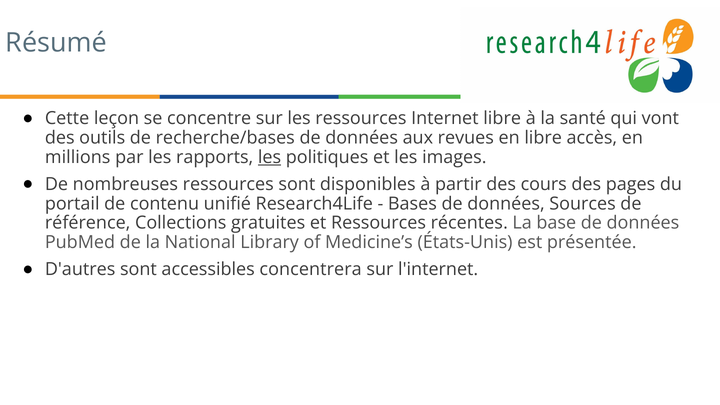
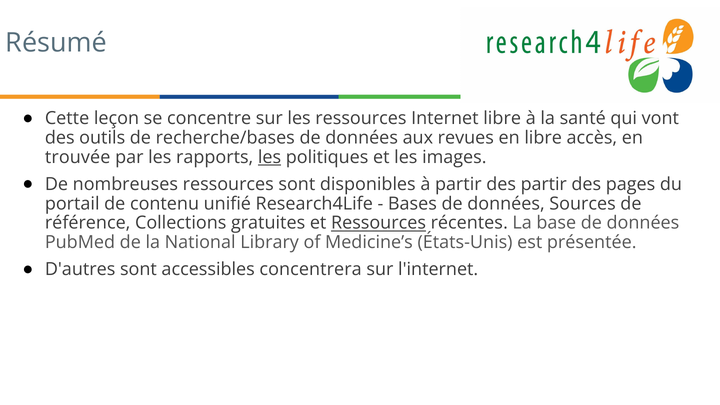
millions: millions -> trouvée
des cours: cours -> partir
Ressources at (378, 223) underline: none -> present
